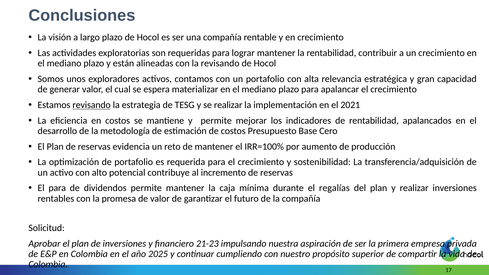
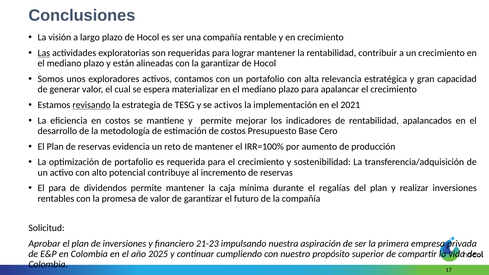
Las underline: none -> present
la revisando: revisando -> garantizar
se realizar: realizar -> activos
